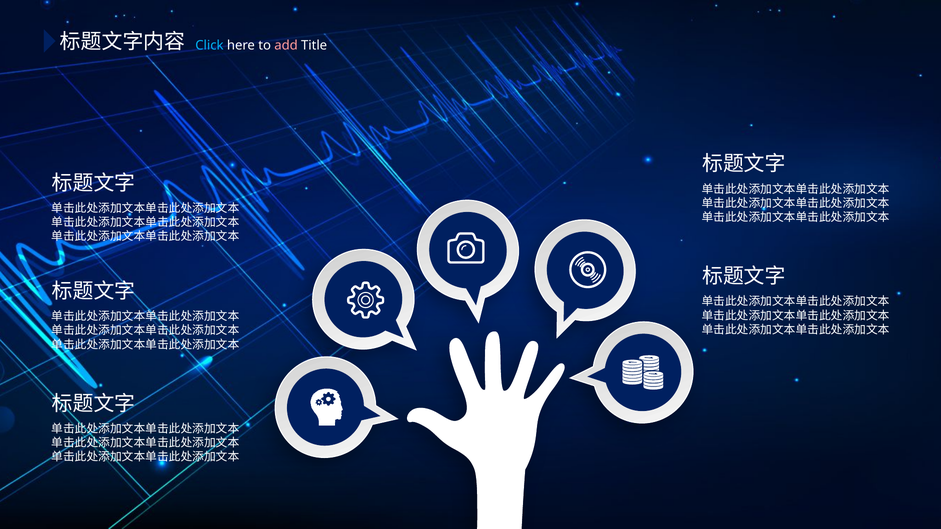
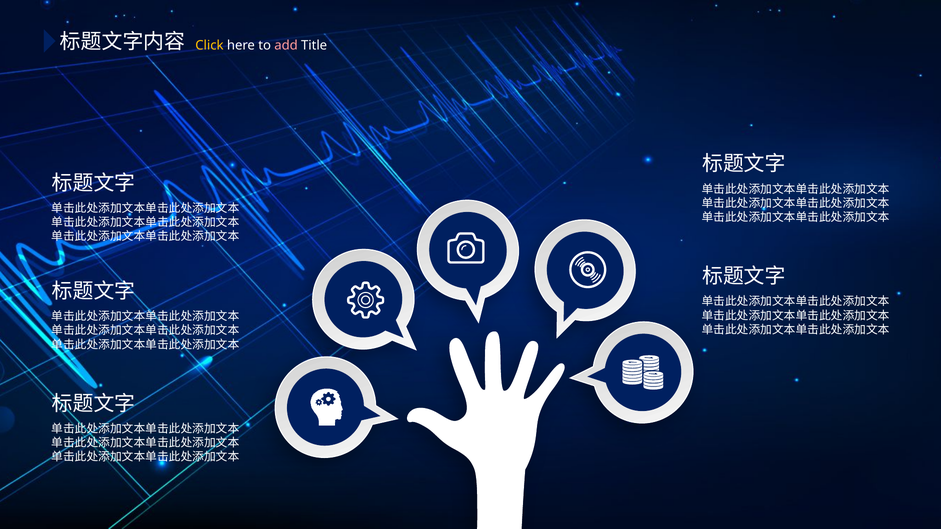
Click colour: light blue -> yellow
